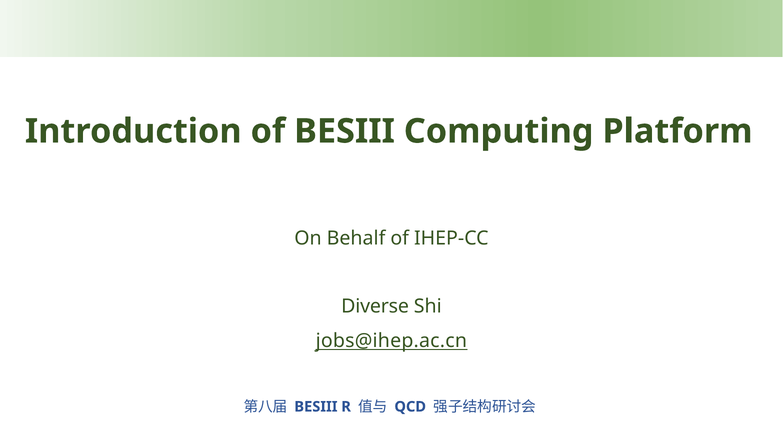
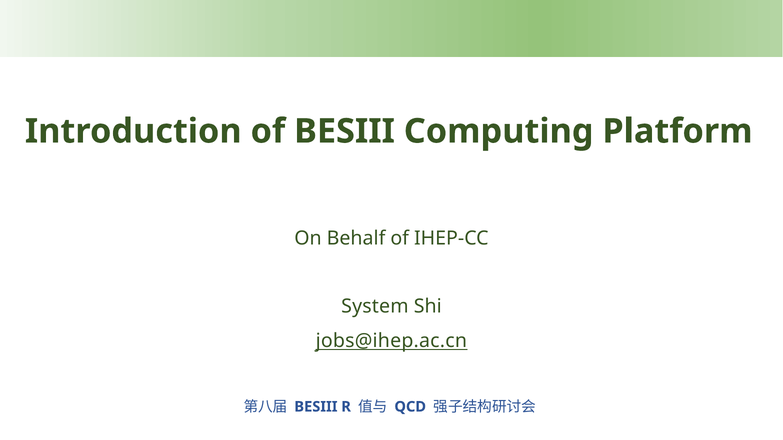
Diverse: Diverse -> System
